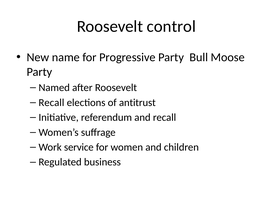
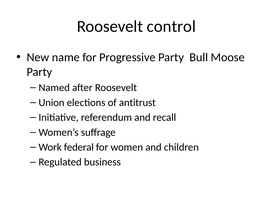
Recall at (51, 102): Recall -> Union
service: service -> federal
